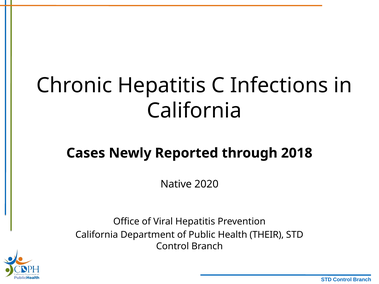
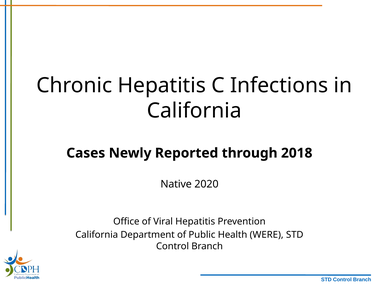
THEIR: THEIR -> WERE
